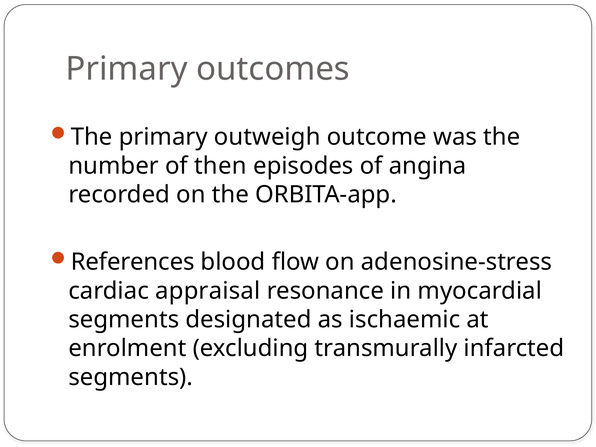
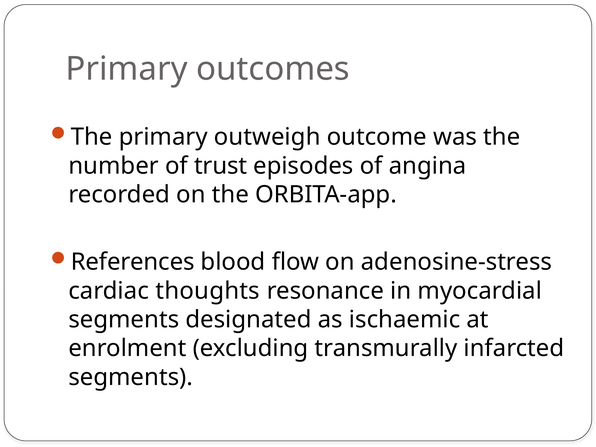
then: then -> trust
appraisal: appraisal -> thoughts
